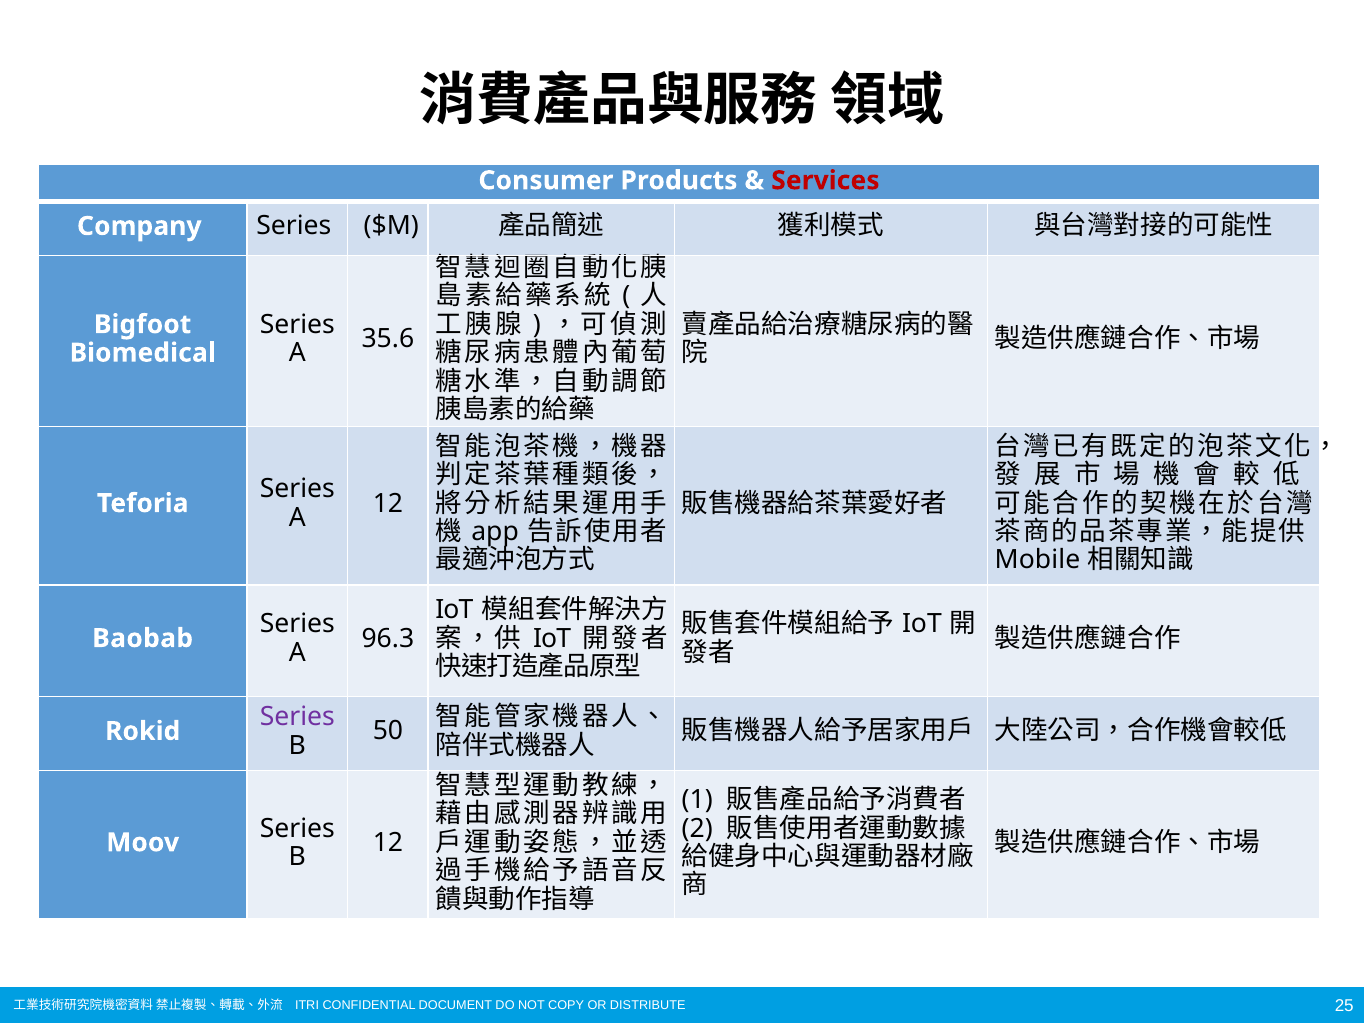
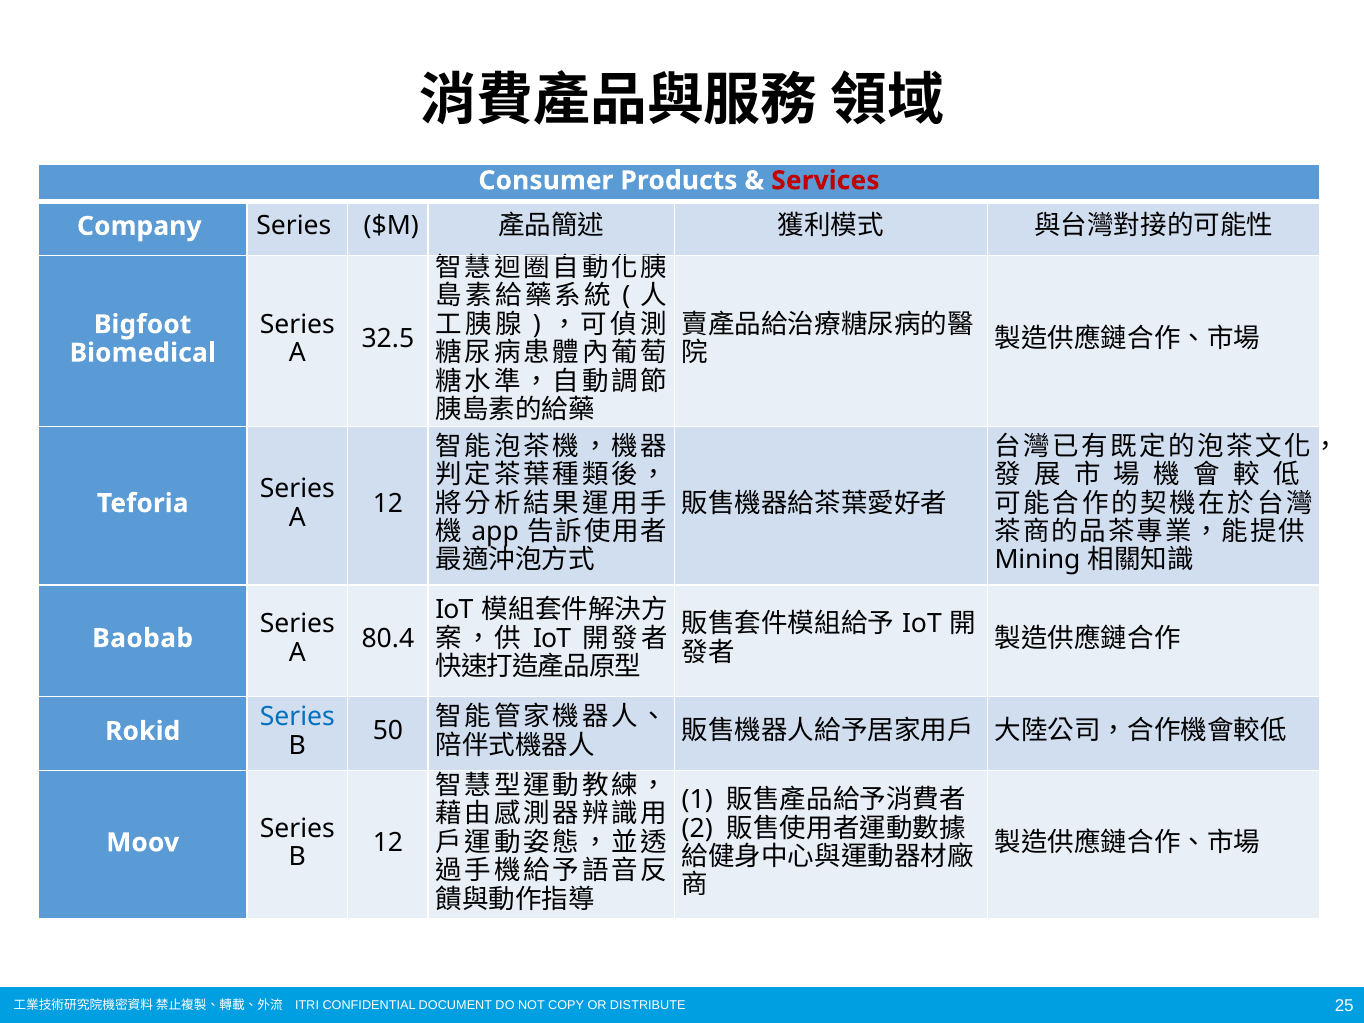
35.6: 35.6 -> 32.5
Mobile: Mobile -> Mining
96.3: 96.3 -> 80.4
Series at (297, 717) colour: purple -> blue
